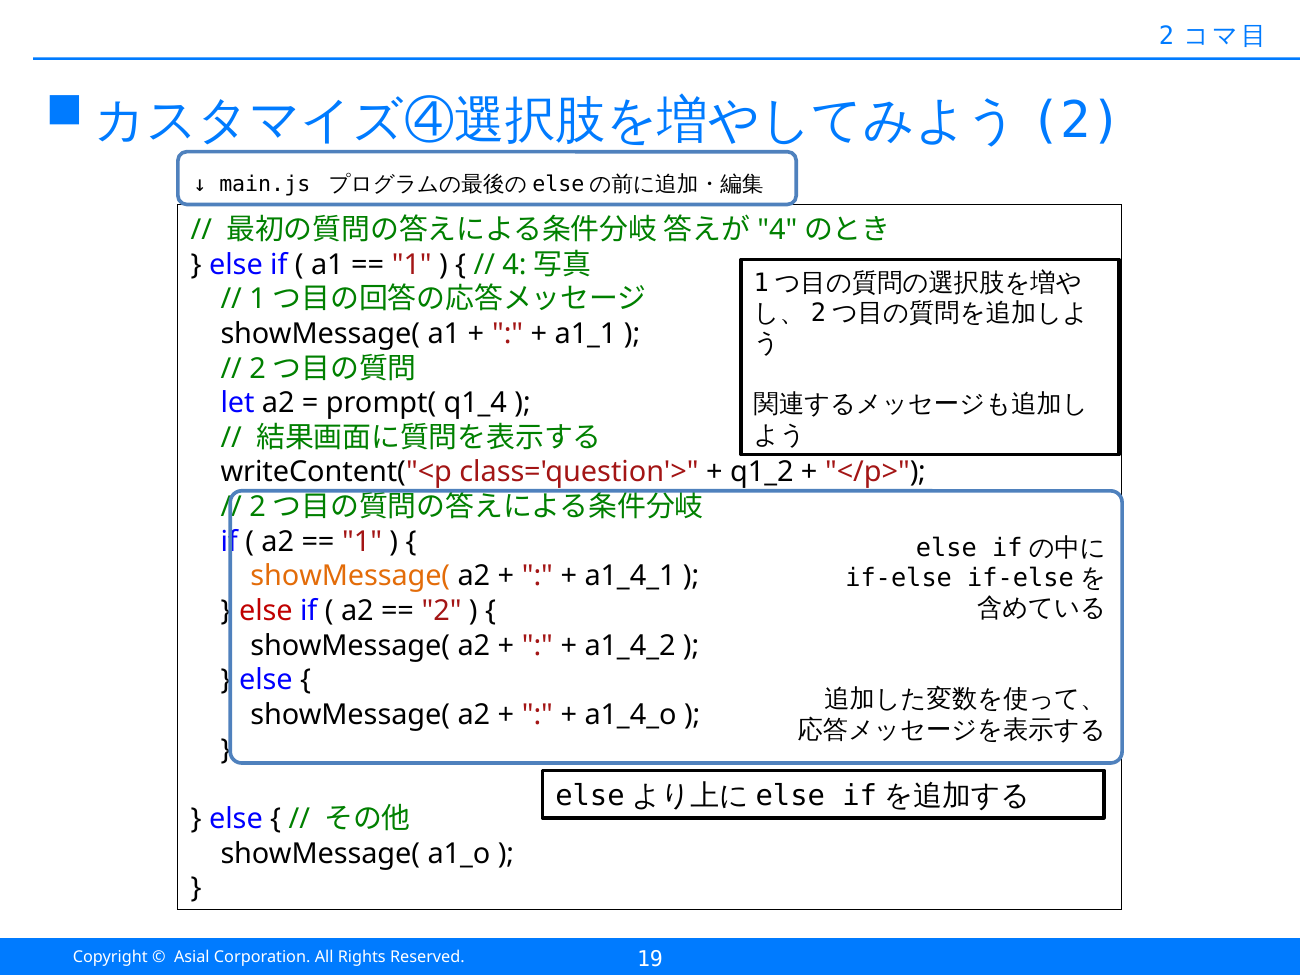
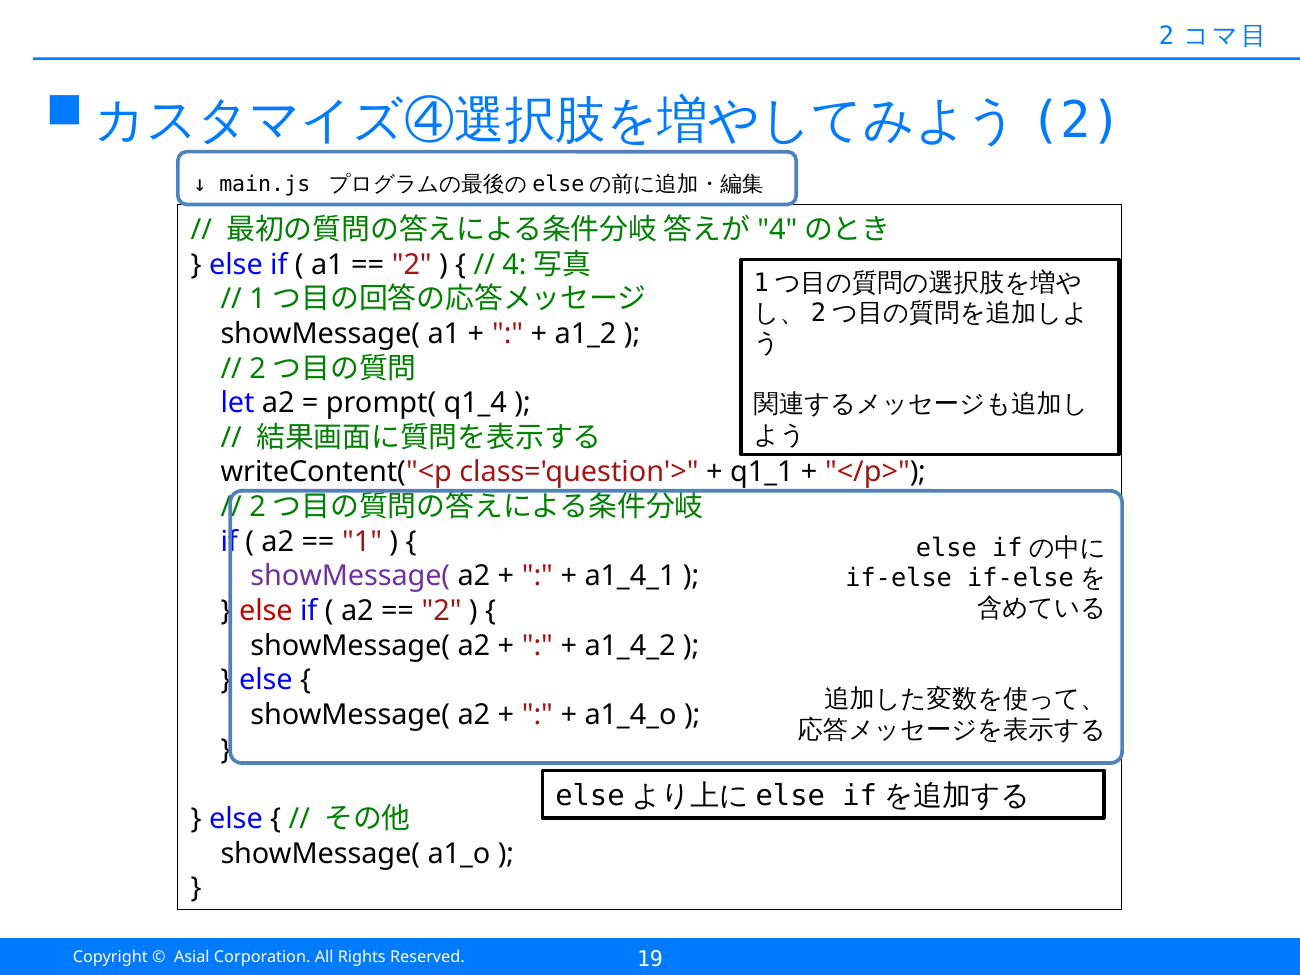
1 at (412, 265): 1 -> 2
a1_1: a1_1 -> a1_2
q1_2: q1_2 -> q1_1
showMessage( at (350, 576) colour: orange -> purple
